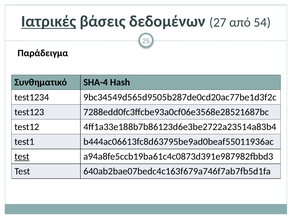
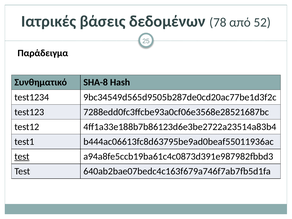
Ιατρικές underline: present -> none
27: 27 -> 78
54: 54 -> 52
SHA-4: SHA-4 -> SHA-8
